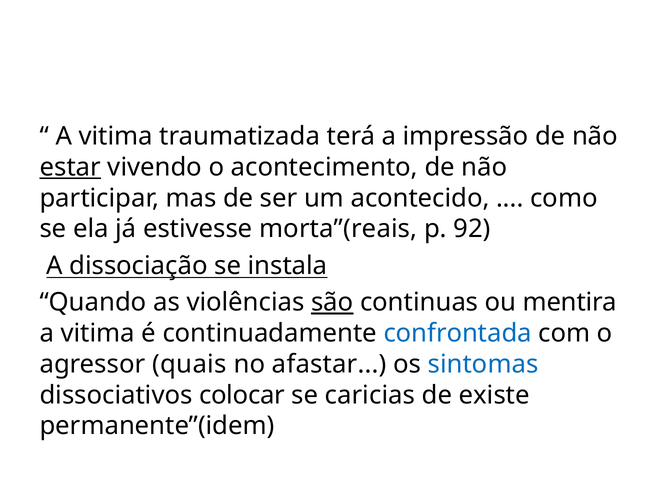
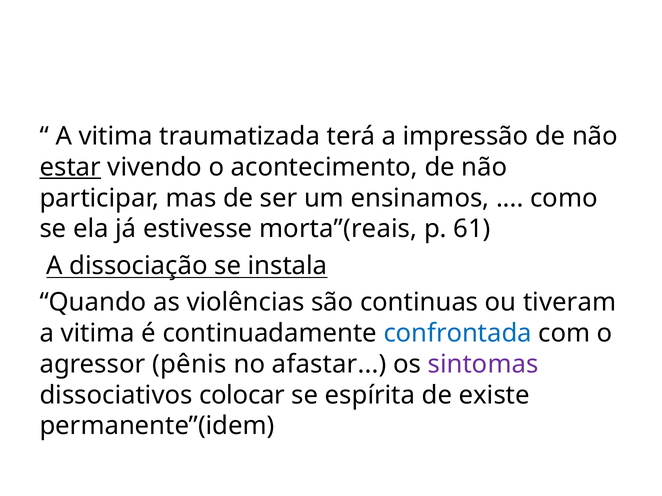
acontecido: acontecido -> ensinamos
92: 92 -> 61
são underline: present -> none
mentira: mentira -> tiveram
quais: quais -> pênis
sintomas colour: blue -> purple
caricias: caricias -> espírita
